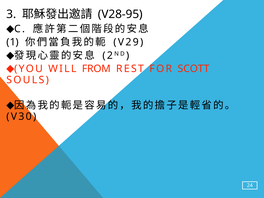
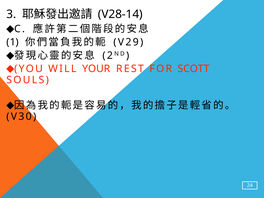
V28-95: V28-95 -> V28-14
FROM: FROM -> YOUR
